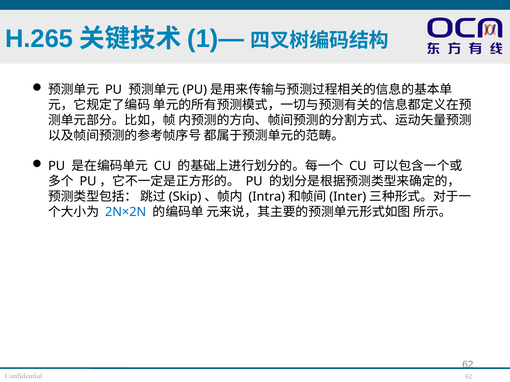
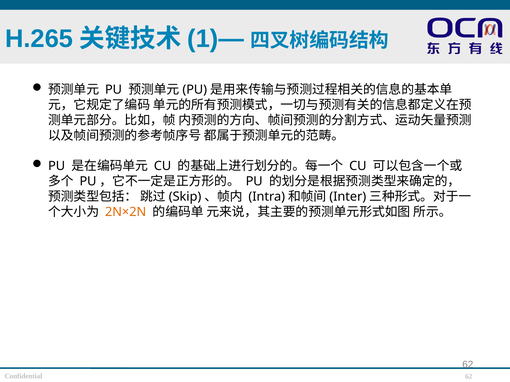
2N×2N colour: blue -> orange
